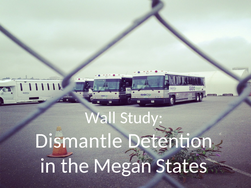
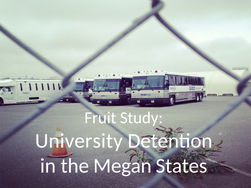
Wall: Wall -> Fruit
Dismantle: Dismantle -> University
